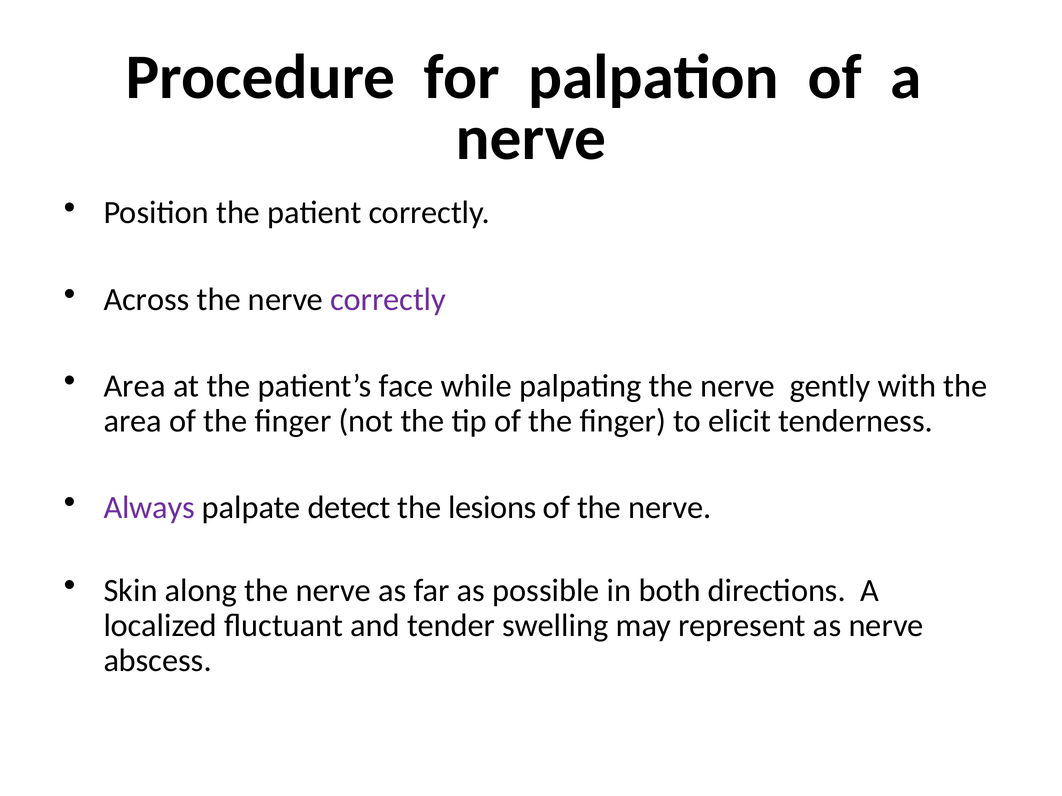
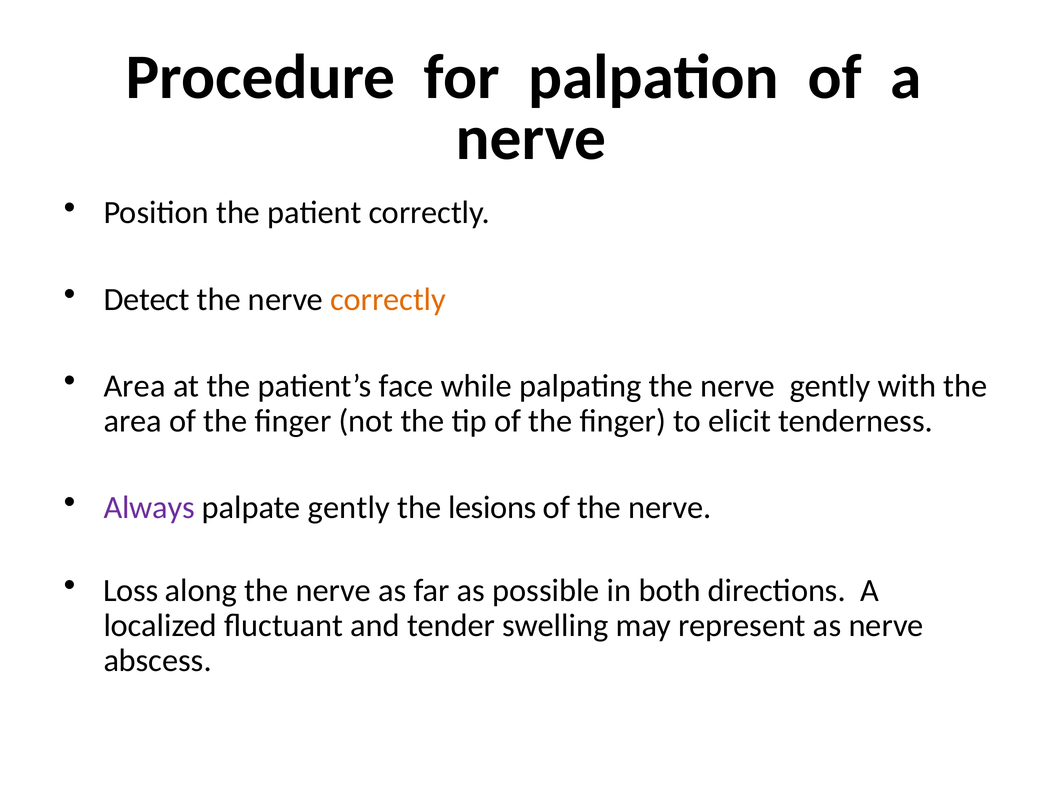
Across: Across -> Detect
correctly at (388, 300) colour: purple -> orange
palpate detect: detect -> gently
Skin: Skin -> Loss
